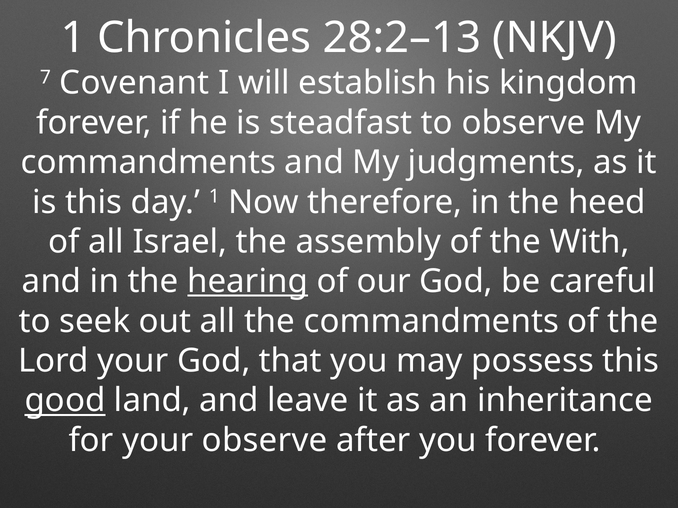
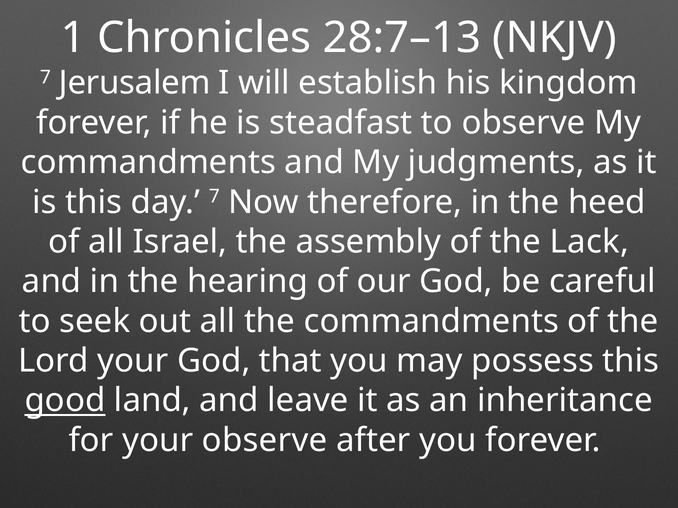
28:2–13: 28:2–13 -> 28:7–13
Covenant: Covenant -> Jerusalem
day 1: 1 -> 7
With: With -> Lack
hearing underline: present -> none
